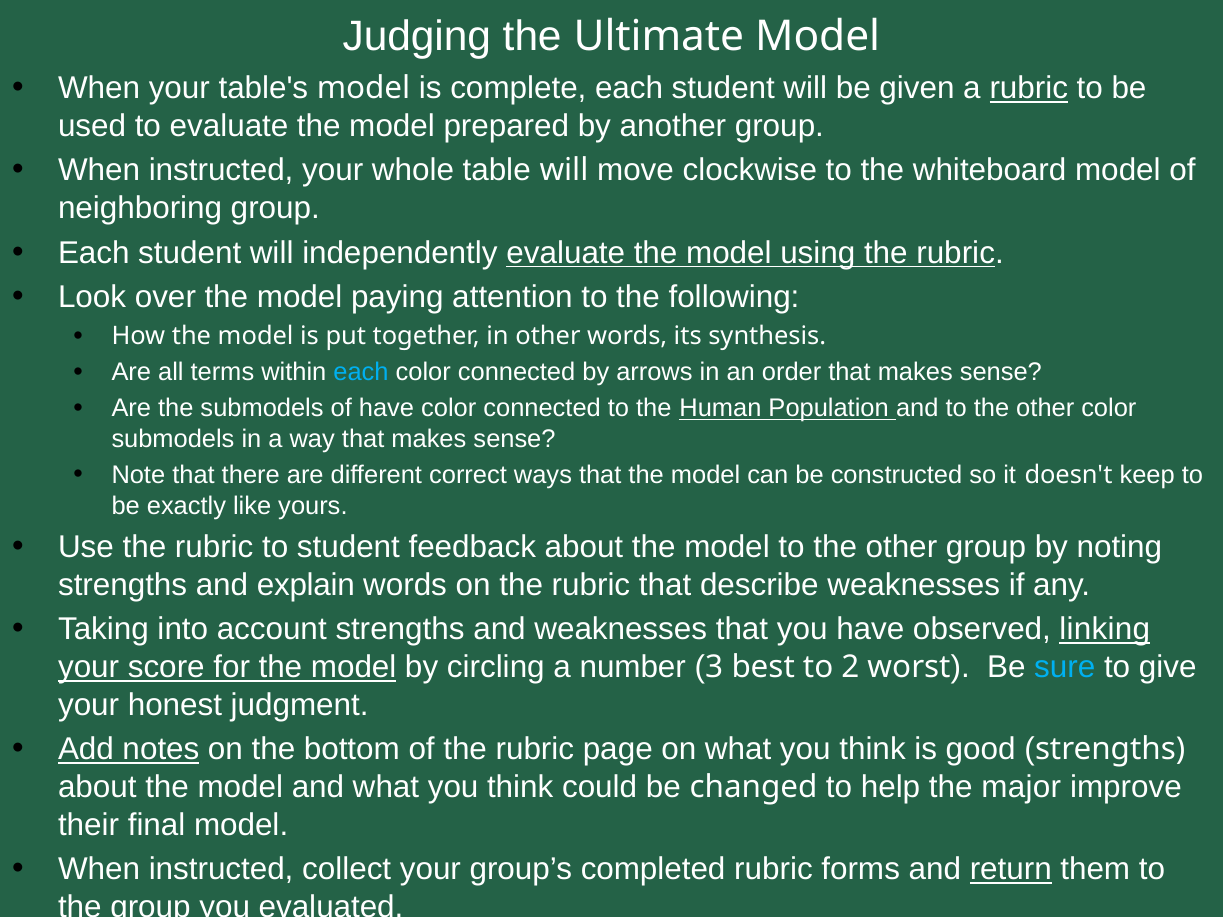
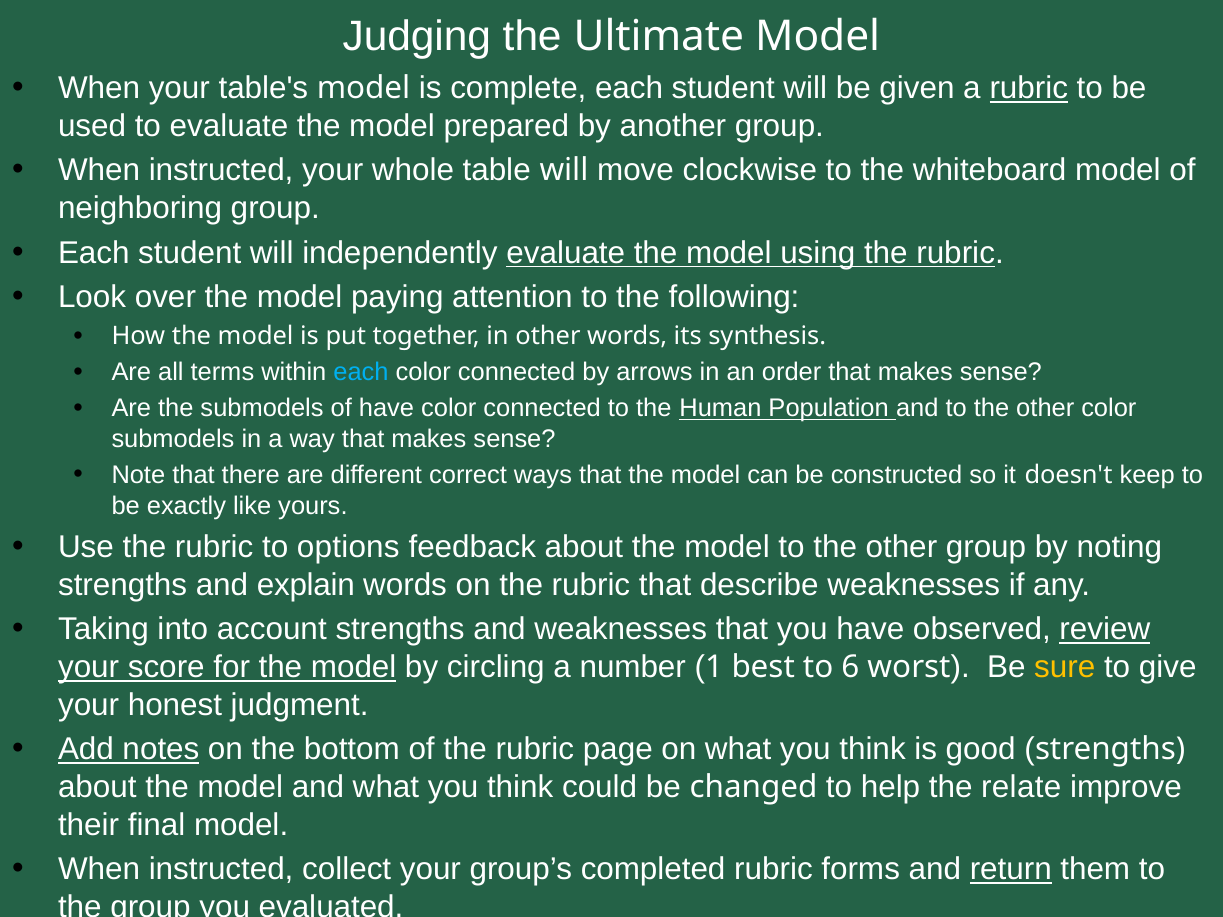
to student: student -> options
linking: linking -> review
3: 3 -> 1
2: 2 -> 6
sure colour: light blue -> yellow
major: major -> relate
